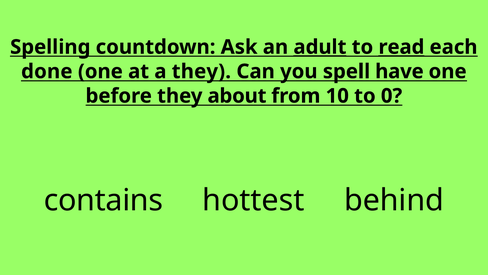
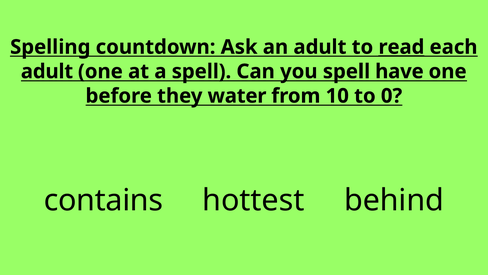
adult at (320, 47) underline: present -> none
done at (47, 71): done -> adult
a they: they -> spell
about: about -> water
